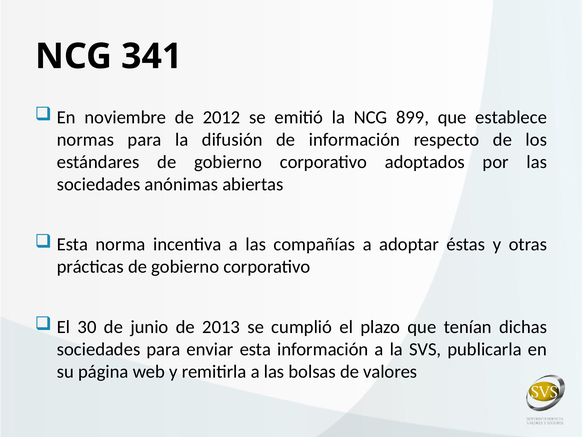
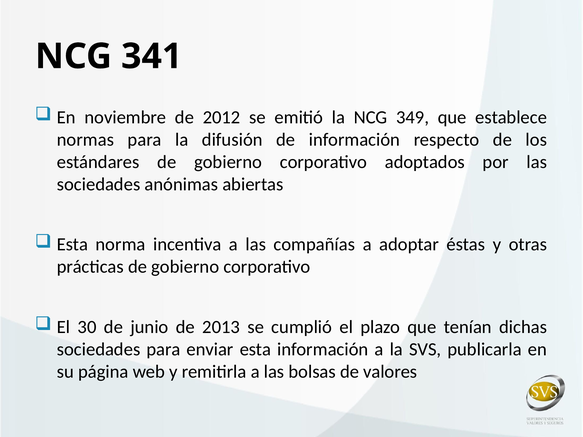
899: 899 -> 349
